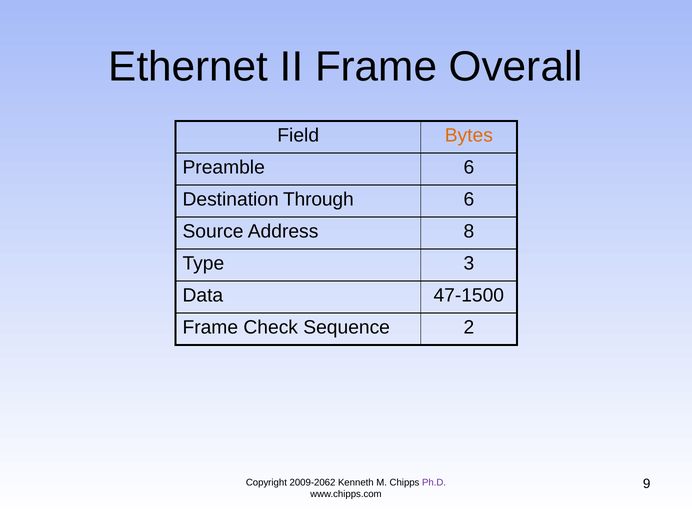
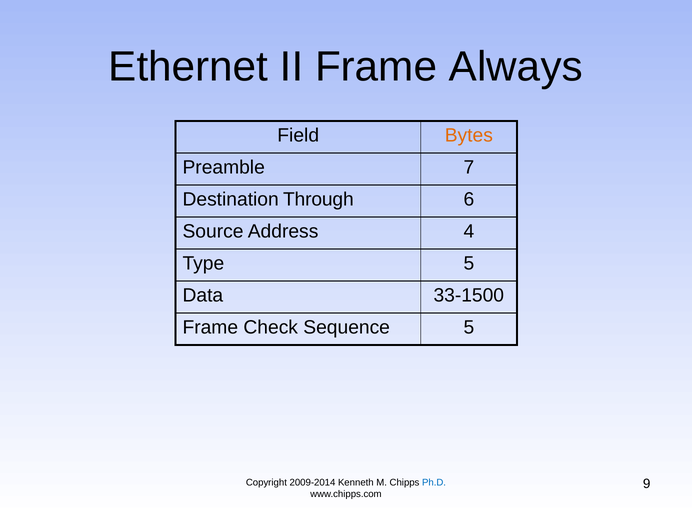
Overall: Overall -> Always
Preamble 6: 6 -> 7
8: 8 -> 4
Type 3: 3 -> 5
47-1500: 47-1500 -> 33-1500
Sequence 2: 2 -> 5
2009-2062: 2009-2062 -> 2009-2014
Ph.D colour: purple -> blue
